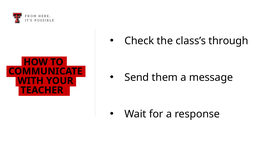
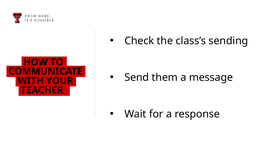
through: through -> sending
